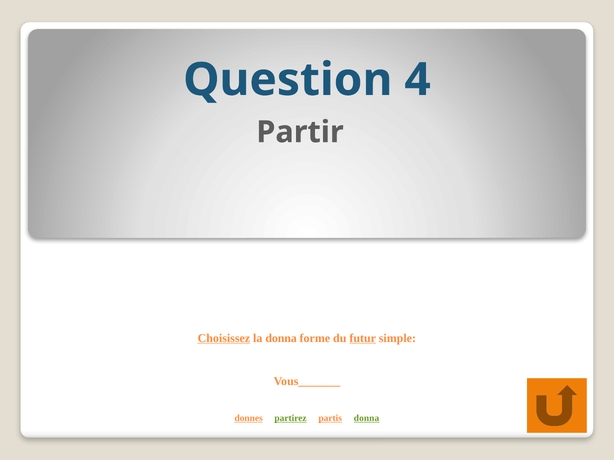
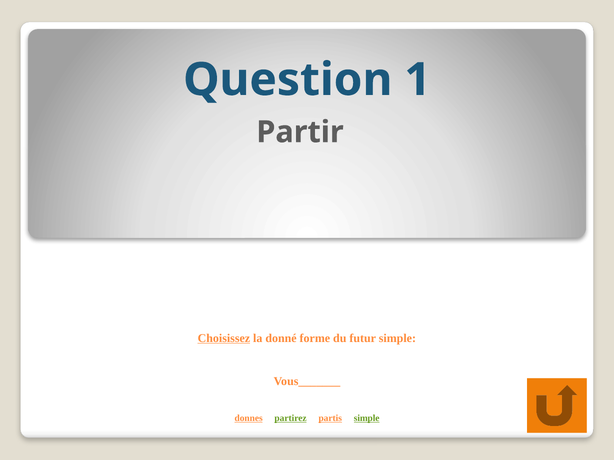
4: 4 -> 1
la donna: donna -> donné
futur underline: present -> none
partis donna: donna -> simple
